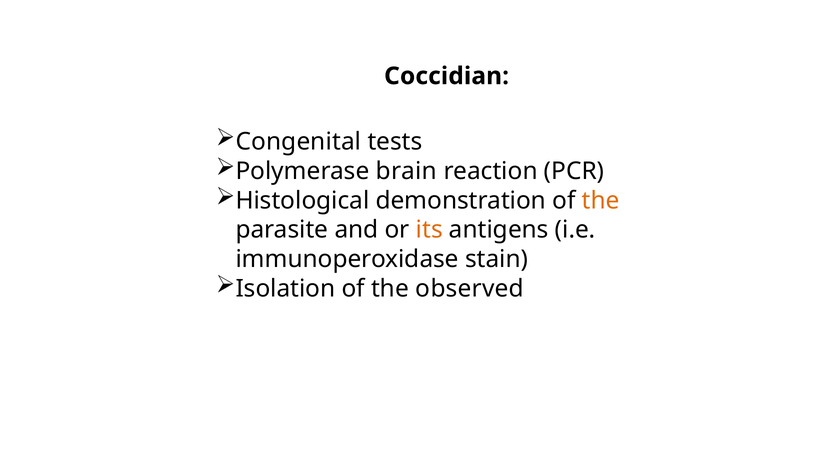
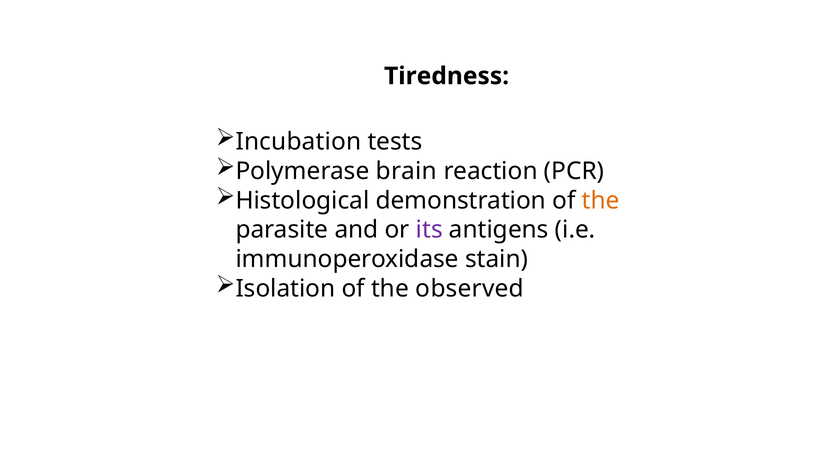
Coccidian: Coccidian -> Tiredness
Congenital: Congenital -> Incubation
its colour: orange -> purple
